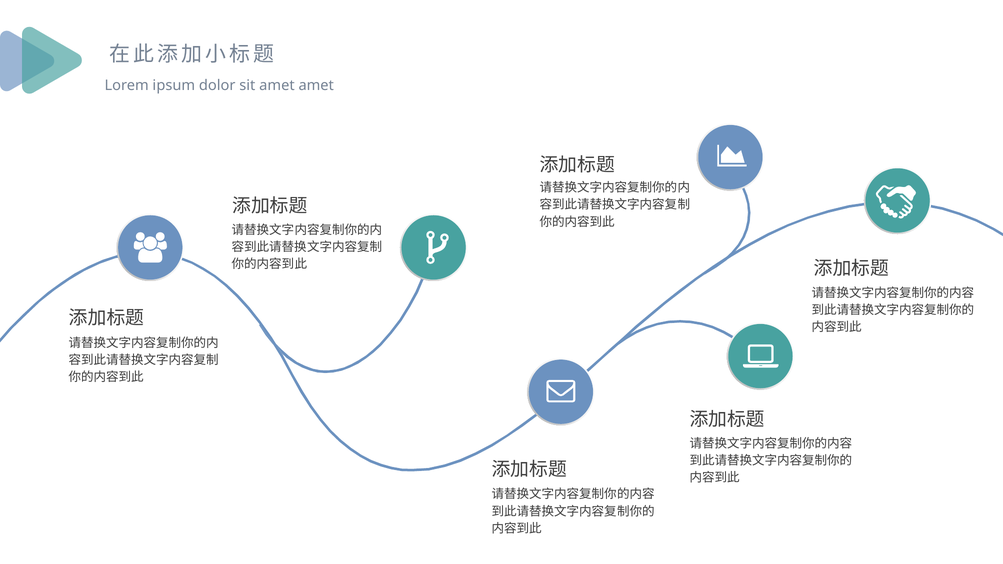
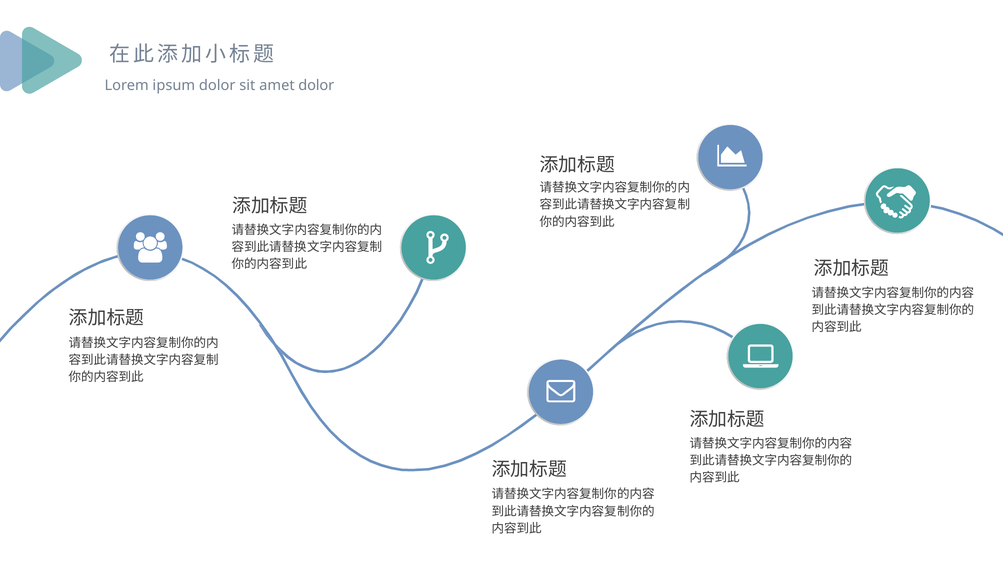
amet amet: amet -> dolor
